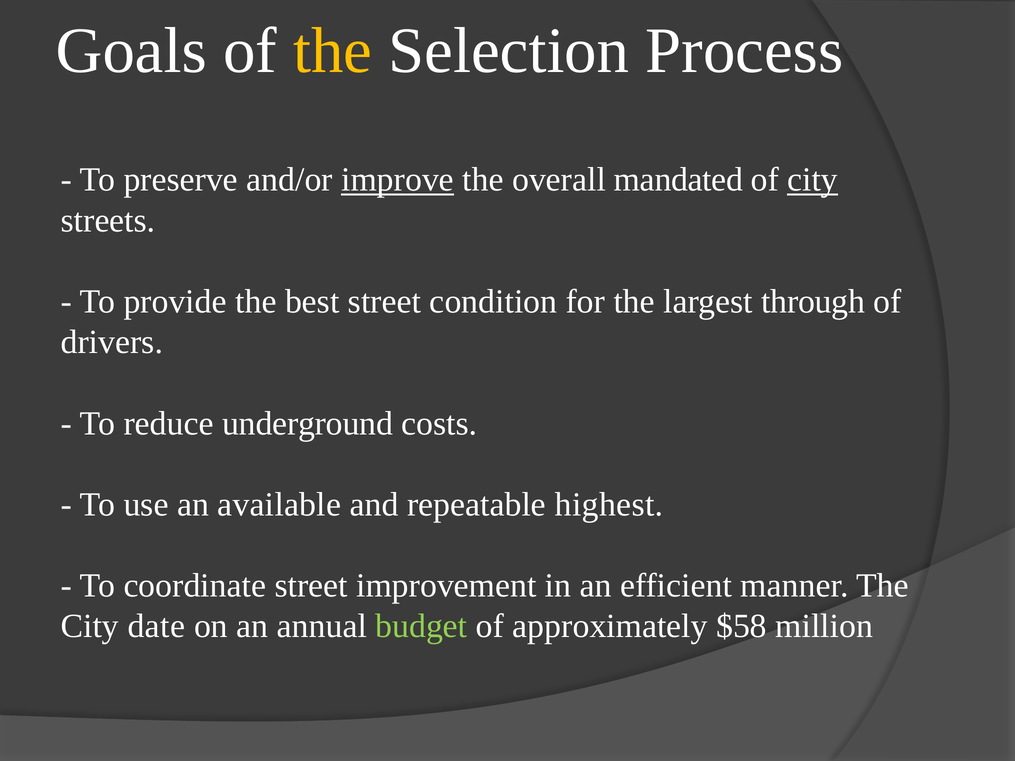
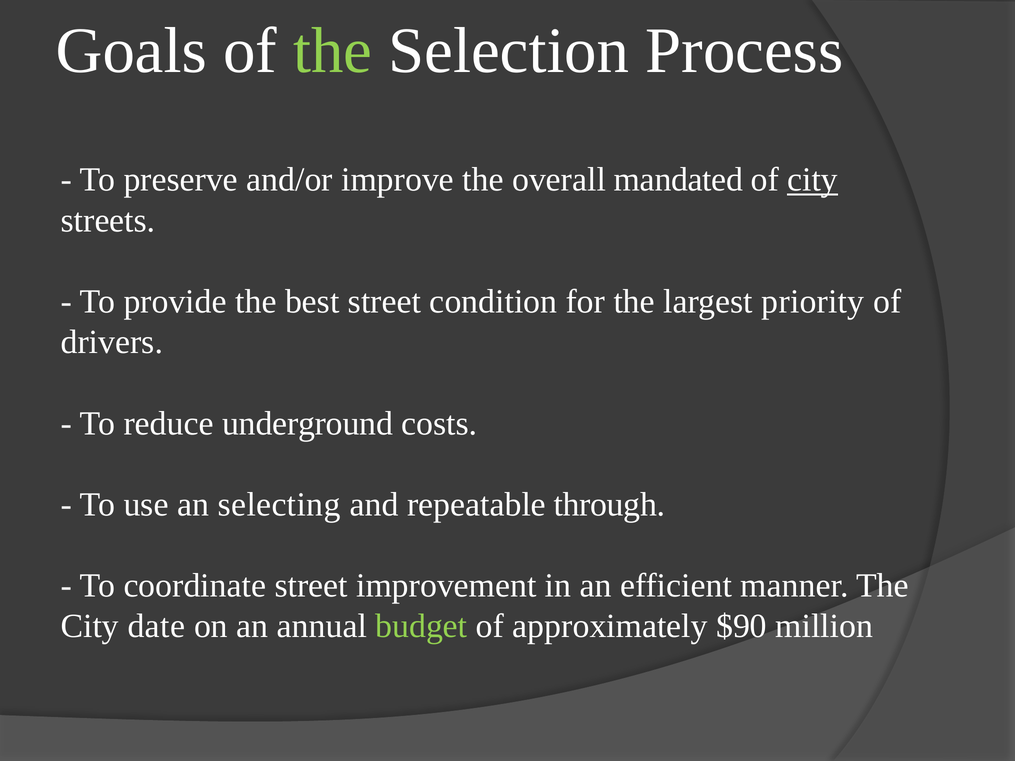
the at (333, 51) colour: yellow -> light green
improve underline: present -> none
through: through -> priority
available: available -> selecting
highest: highest -> through
$58: $58 -> $90
